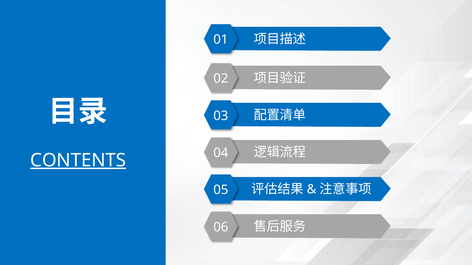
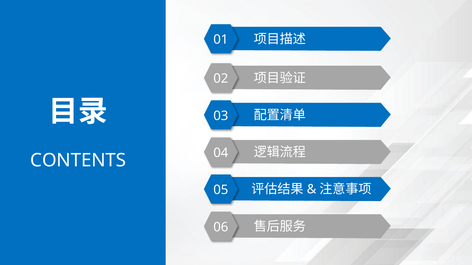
CONTENTS underline: present -> none
